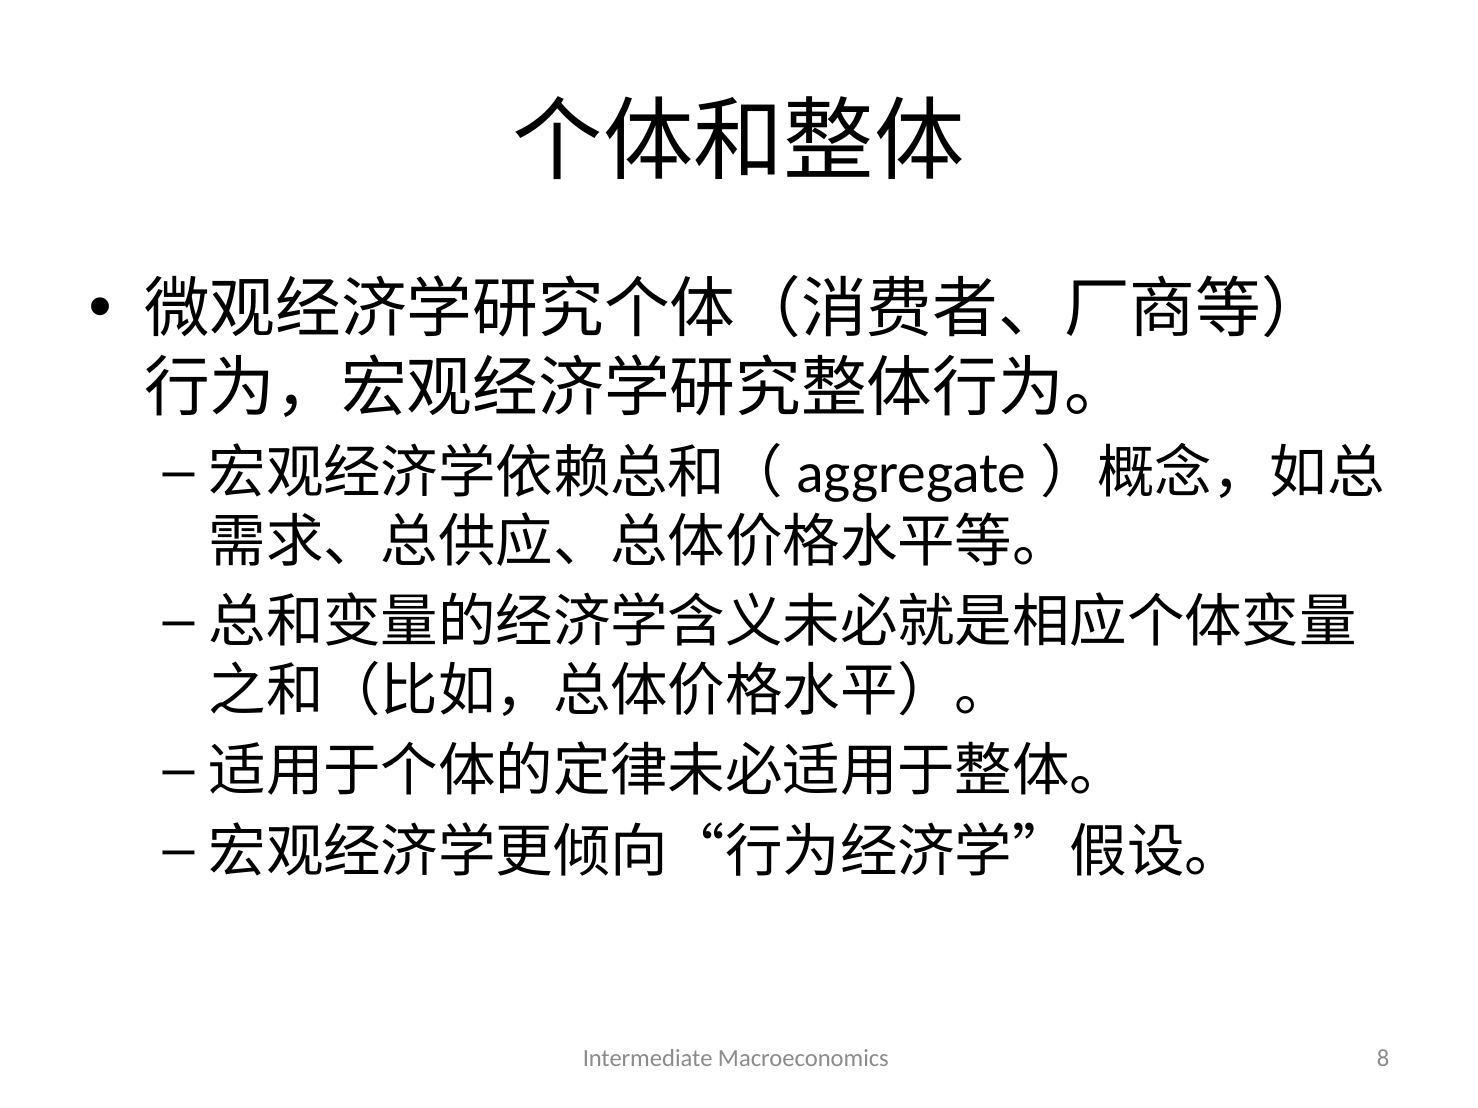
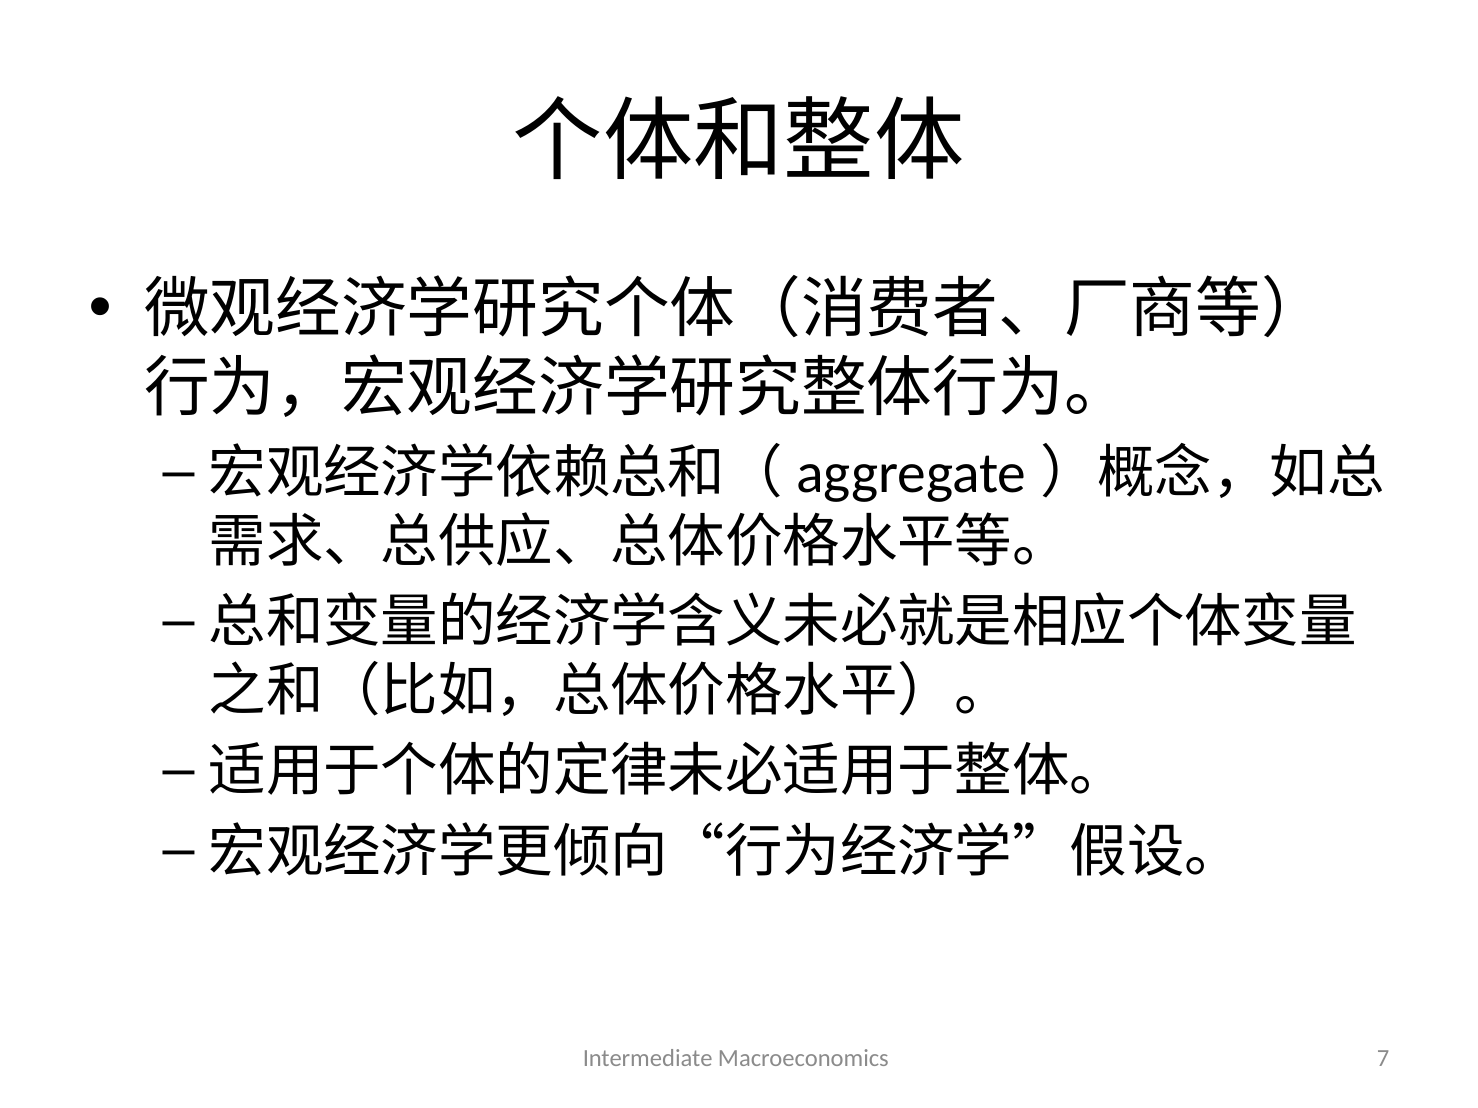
8: 8 -> 7
